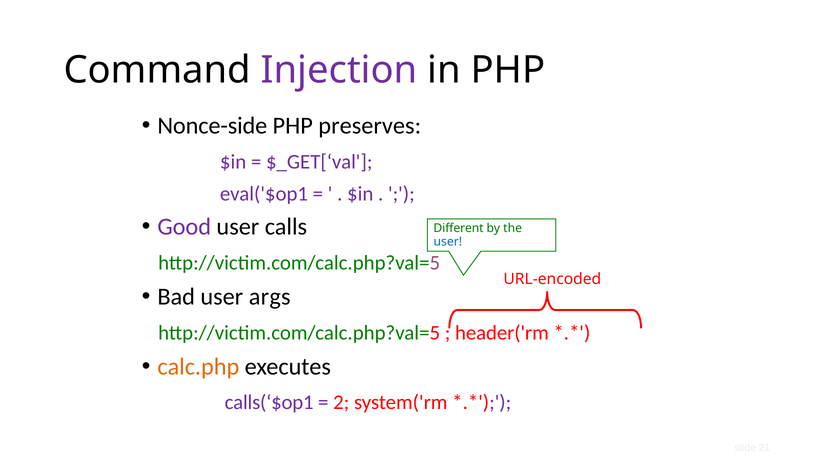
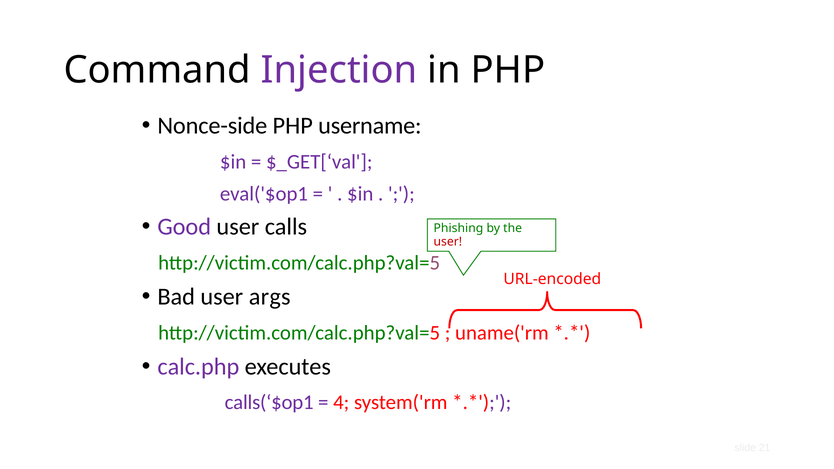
preserves: preserves -> username
Different: Different -> Phishing
user at (448, 242) colour: blue -> red
header('rm: header('rm -> uname('rm
calc.php colour: orange -> purple
2: 2 -> 4
